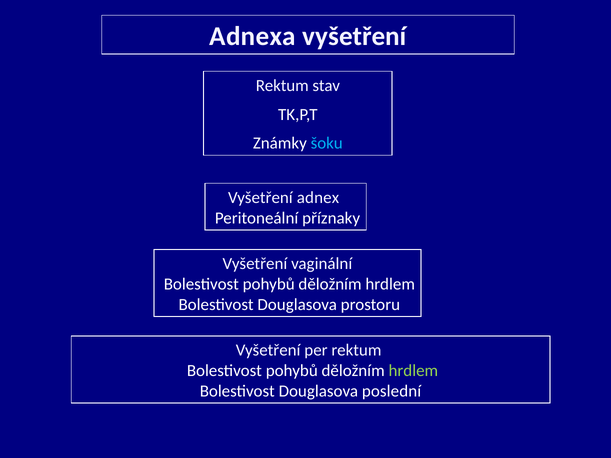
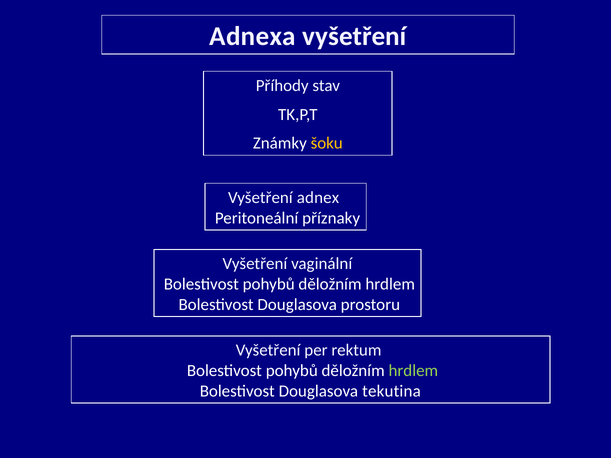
Rektum at (282, 86): Rektum -> Příhody
šoku colour: light blue -> yellow
poslední: poslední -> tekutina
